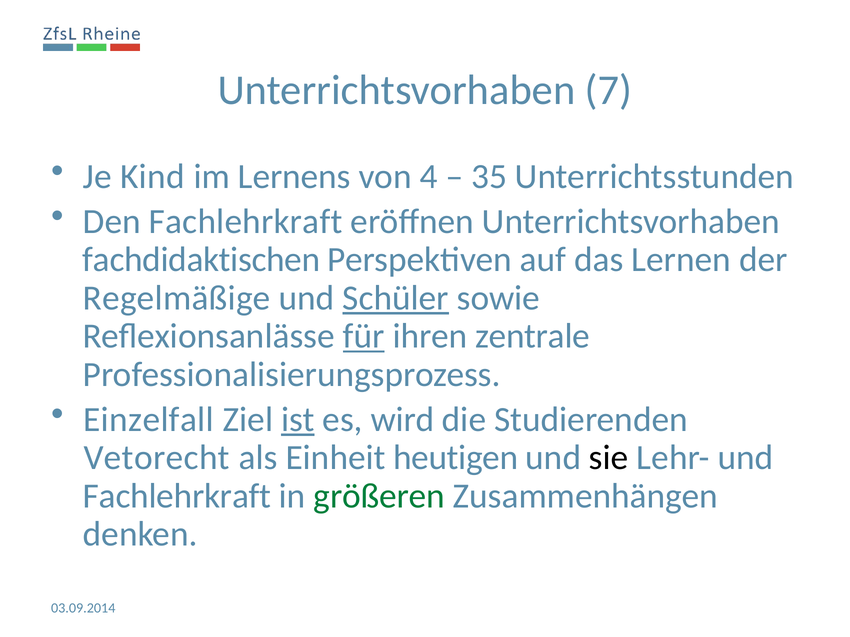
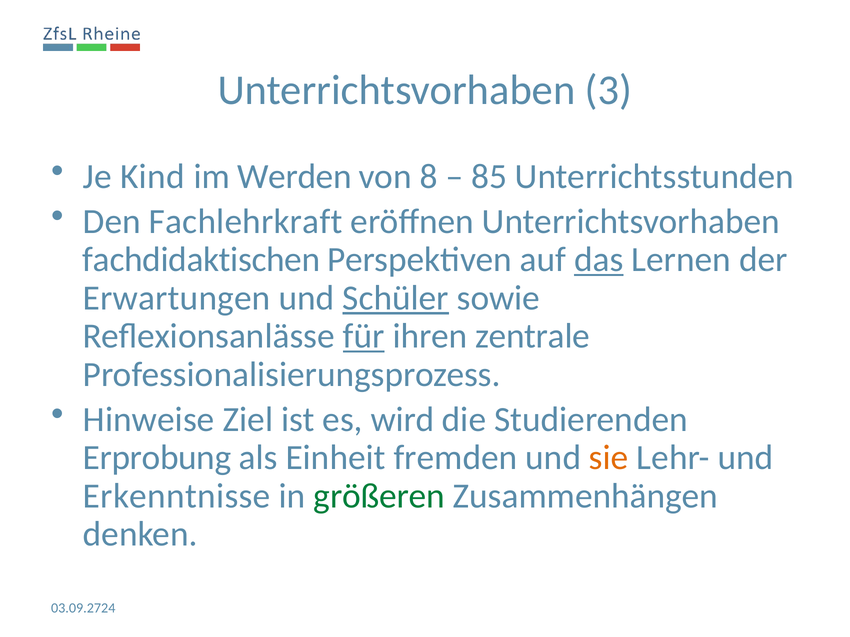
7: 7 -> 3
Lernens: Lernens -> Werden
4: 4 -> 8
35: 35 -> 85
das underline: none -> present
Regelmäßige: Regelmäßige -> Erwartungen
Einzelfall: Einzelfall -> Hinweise
ist underline: present -> none
Vetorecht: Vetorecht -> Erprobung
heutigen: heutigen -> fremden
sie colour: black -> orange
Fachlehrkraft at (177, 496): Fachlehrkraft -> Erkenntnisse
03.09.2014: 03.09.2014 -> 03.09.2724
